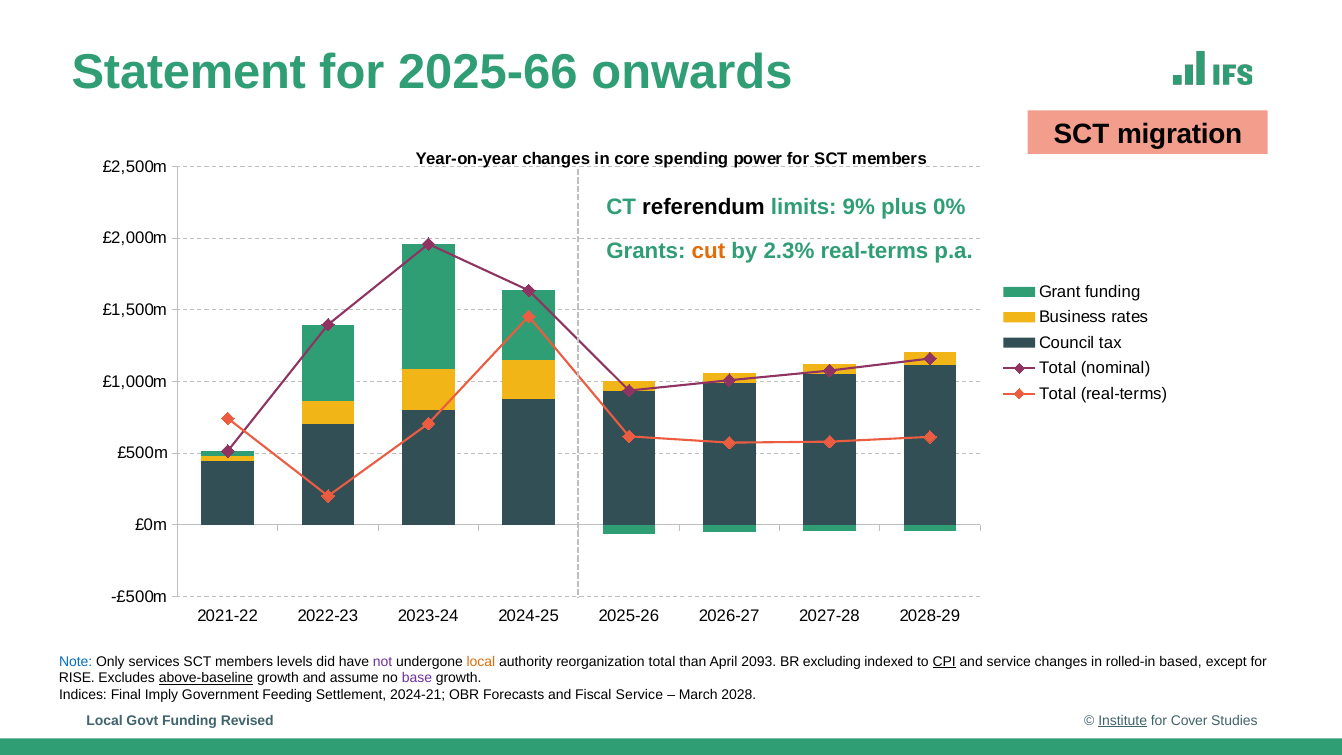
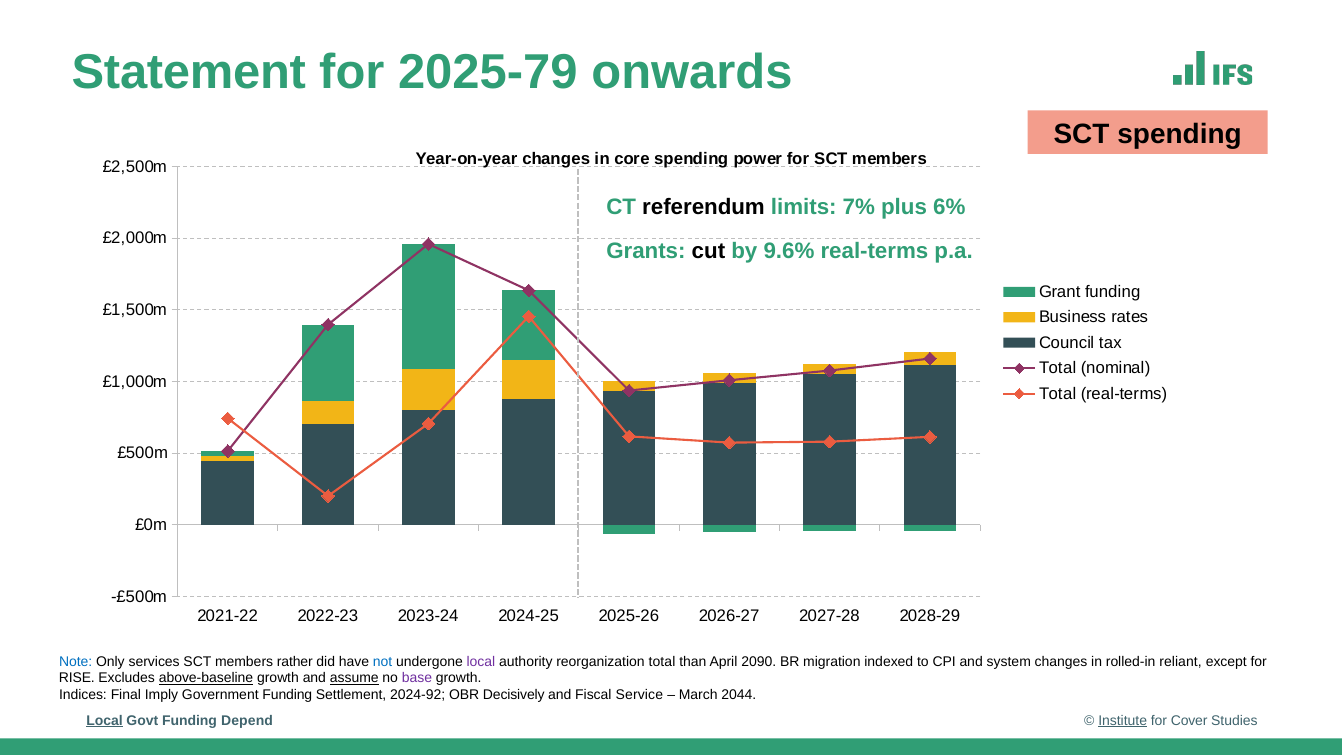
2025-66: 2025-66 -> 2025-79
SCT migration: migration -> spending
9%: 9% -> 7%
0%: 0% -> 6%
cut colour: orange -> black
2.3%: 2.3% -> 9.6%
levels: levels -> rather
not colour: purple -> blue
local at (481, 661) colour: orange -> purple
2093: 2093 -> 2090
excluding: excluding -> migration
CPI underline: present -> none
and service: service -> system
based: based -> reliant
assume underline: none -> present
Government Feeding: Feeding -> Funding
2024-21: 2024-21 -> 2024-92
Forecasts: Forecasts -> Decisively
2028: 2028 -> 2044
Local at (105, 721) underline: none -> present
Revised: Revised -> Depend
